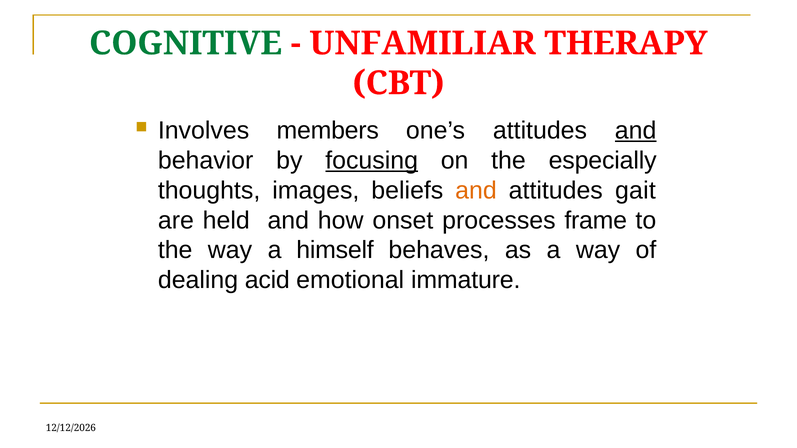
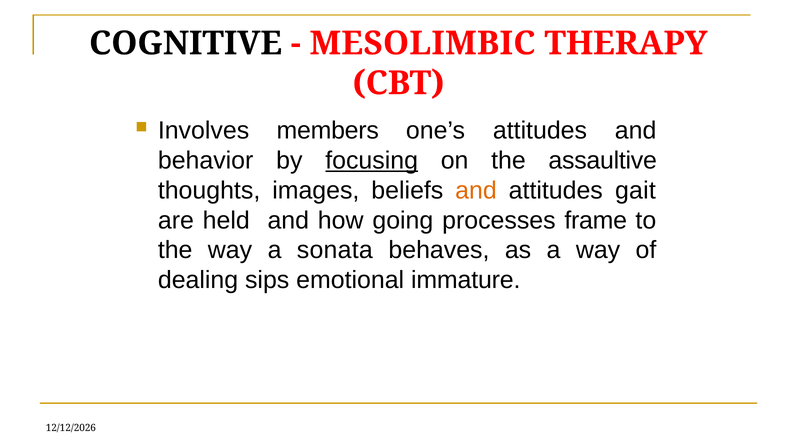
COGNITIVE colour: green -> black
UNFAMILIAR: UNFAMILIAR -> MESOLIMBIC
and at (636, 131) underline: present -> none
especially: especially -> assaultive
onset: onset -> going
himself: himself -> sonata
acid: acid -> sips
